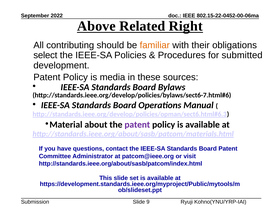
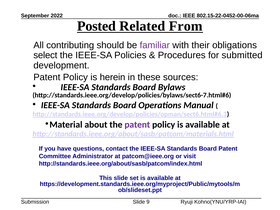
Above: Above -> Posted
Right: Right -> From
familiar colour: orange -> purple
media: media -> herein
